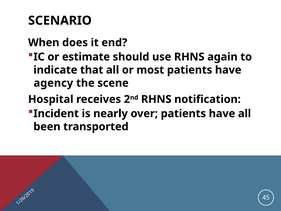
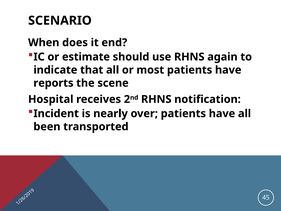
agency: agency -> reports
